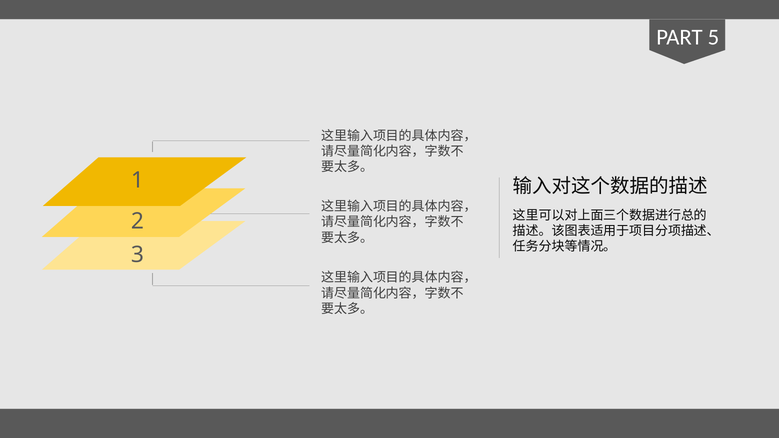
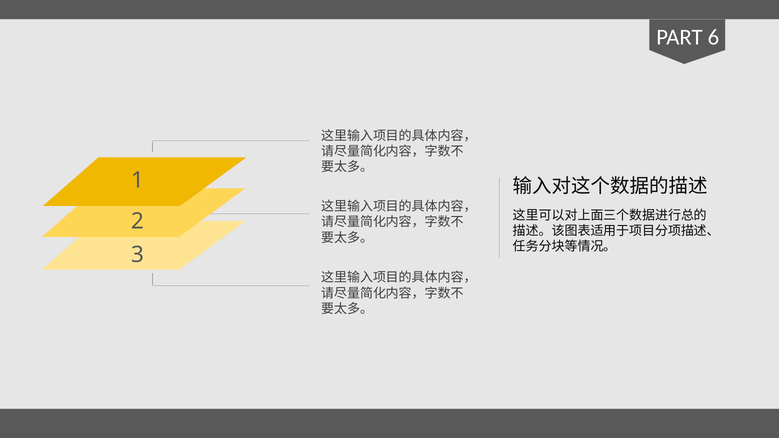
5: 5 -> 6
